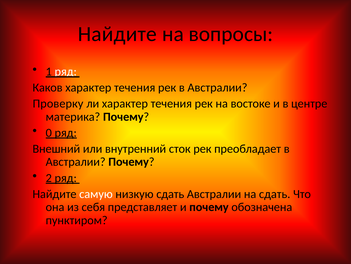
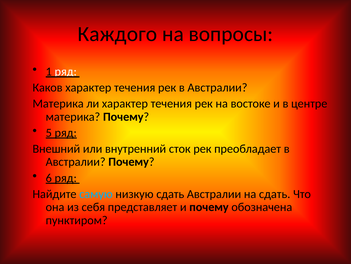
Найдите at (117, 34): Найдите -> Каждого
Проверку at (58, 103): Проверку -> Материка
0: 0 -> 5
2: 2 -> 6
самую colour: white -> light blue
